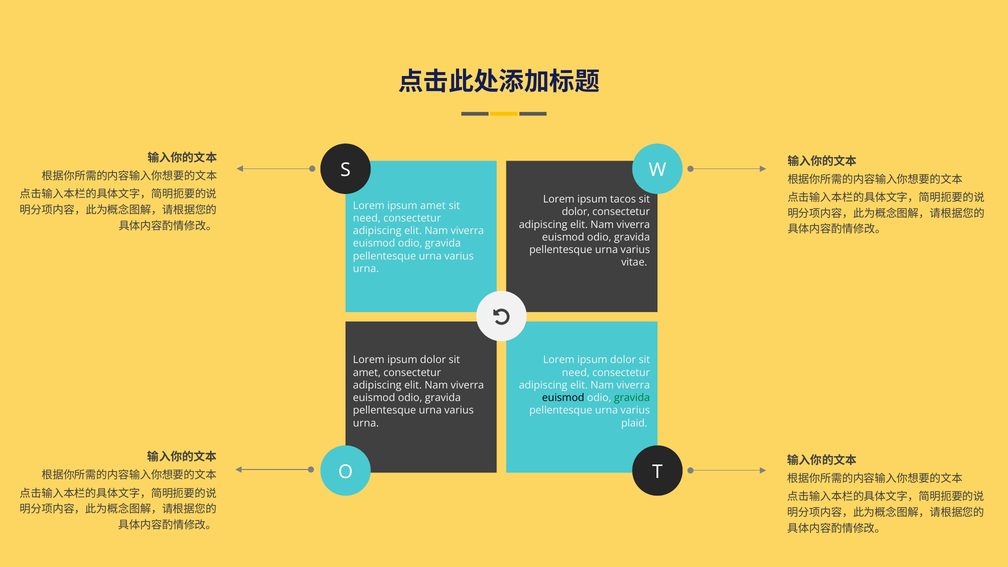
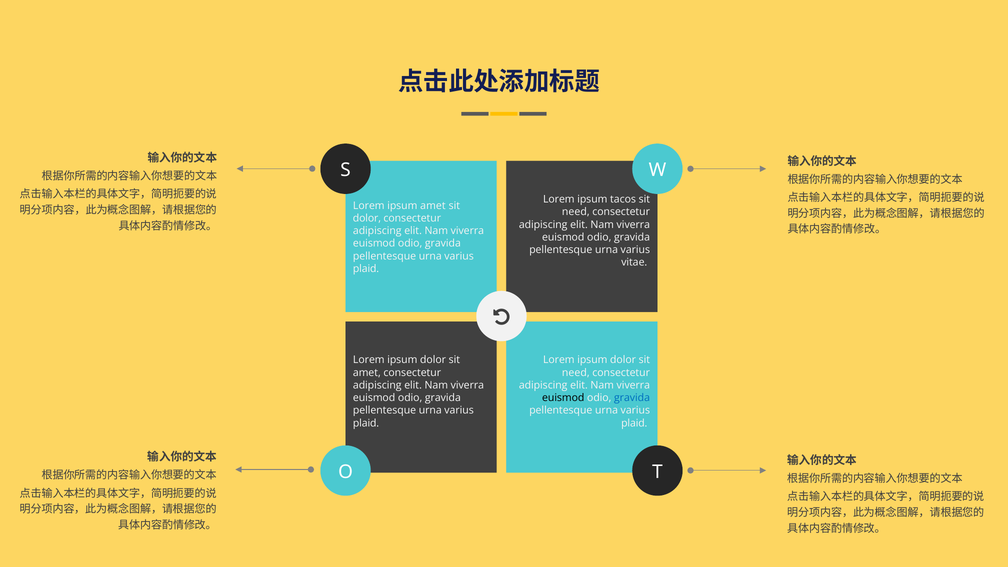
dolor at (576, 212): dolor -> need
need at (367, 218): need -> dolor
urna at (366, 269): urna -> plaid
gravida at (632, 398) colour: green -> blue
urna at (366, 423): urna -> plaid
